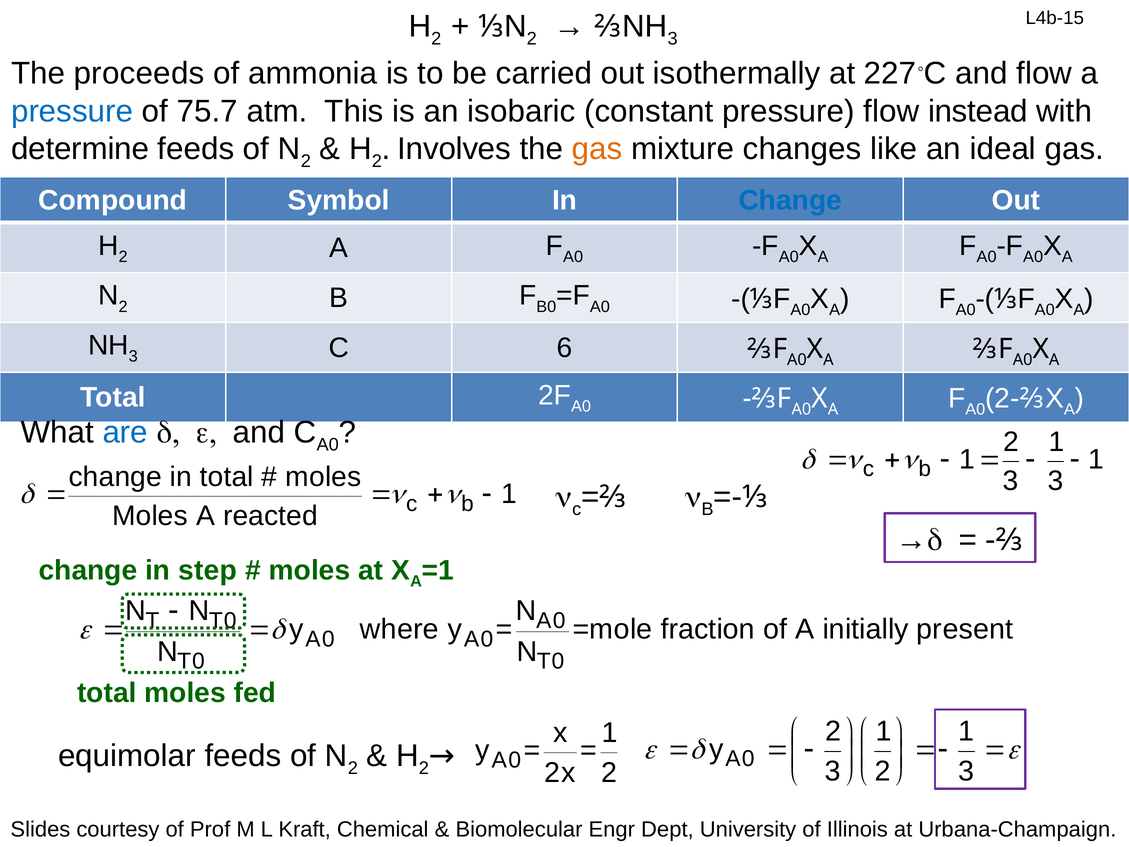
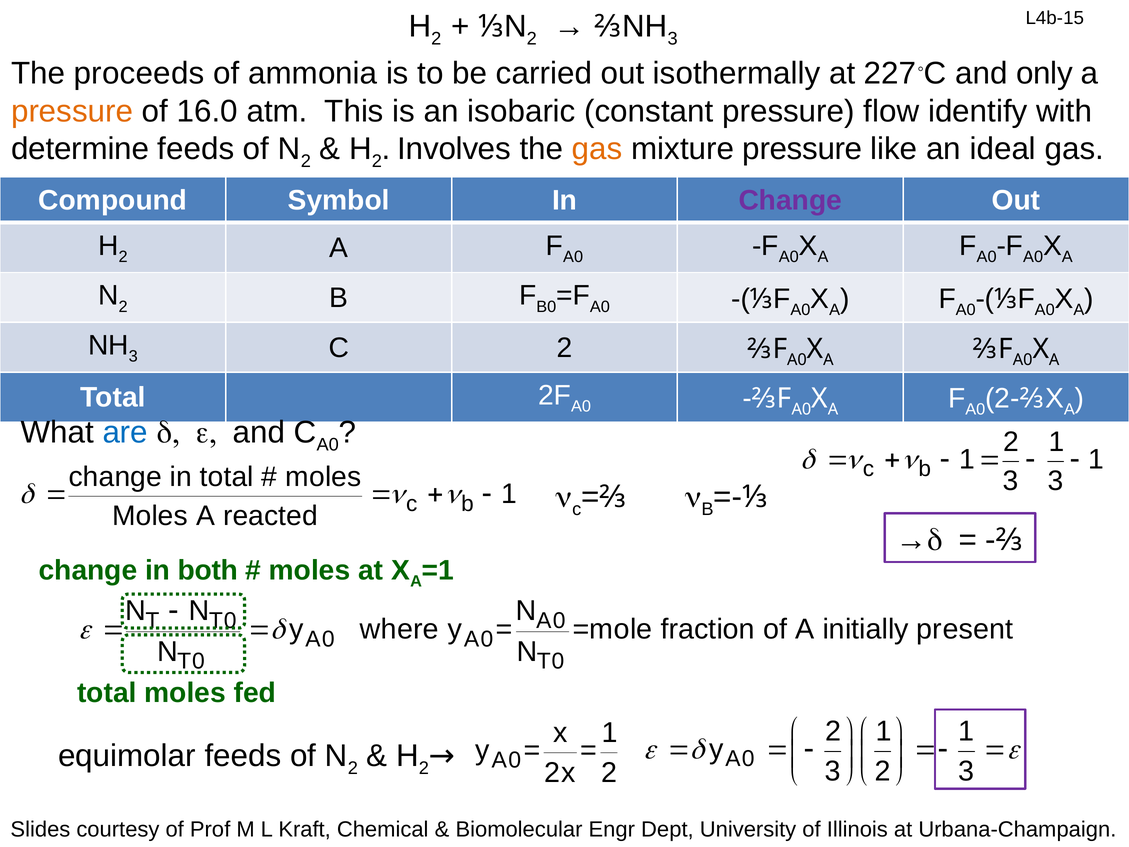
and flow: flow -> only
pressure at (72, 111) colour: blue -> orange
75.7: 75.7 -> 16.0
instead: instead -> identify
mixture changes: changes -> pressure
Change at (790, 200) colour: blue -> purple
C 6: 6 -> 2
step: step -> both
